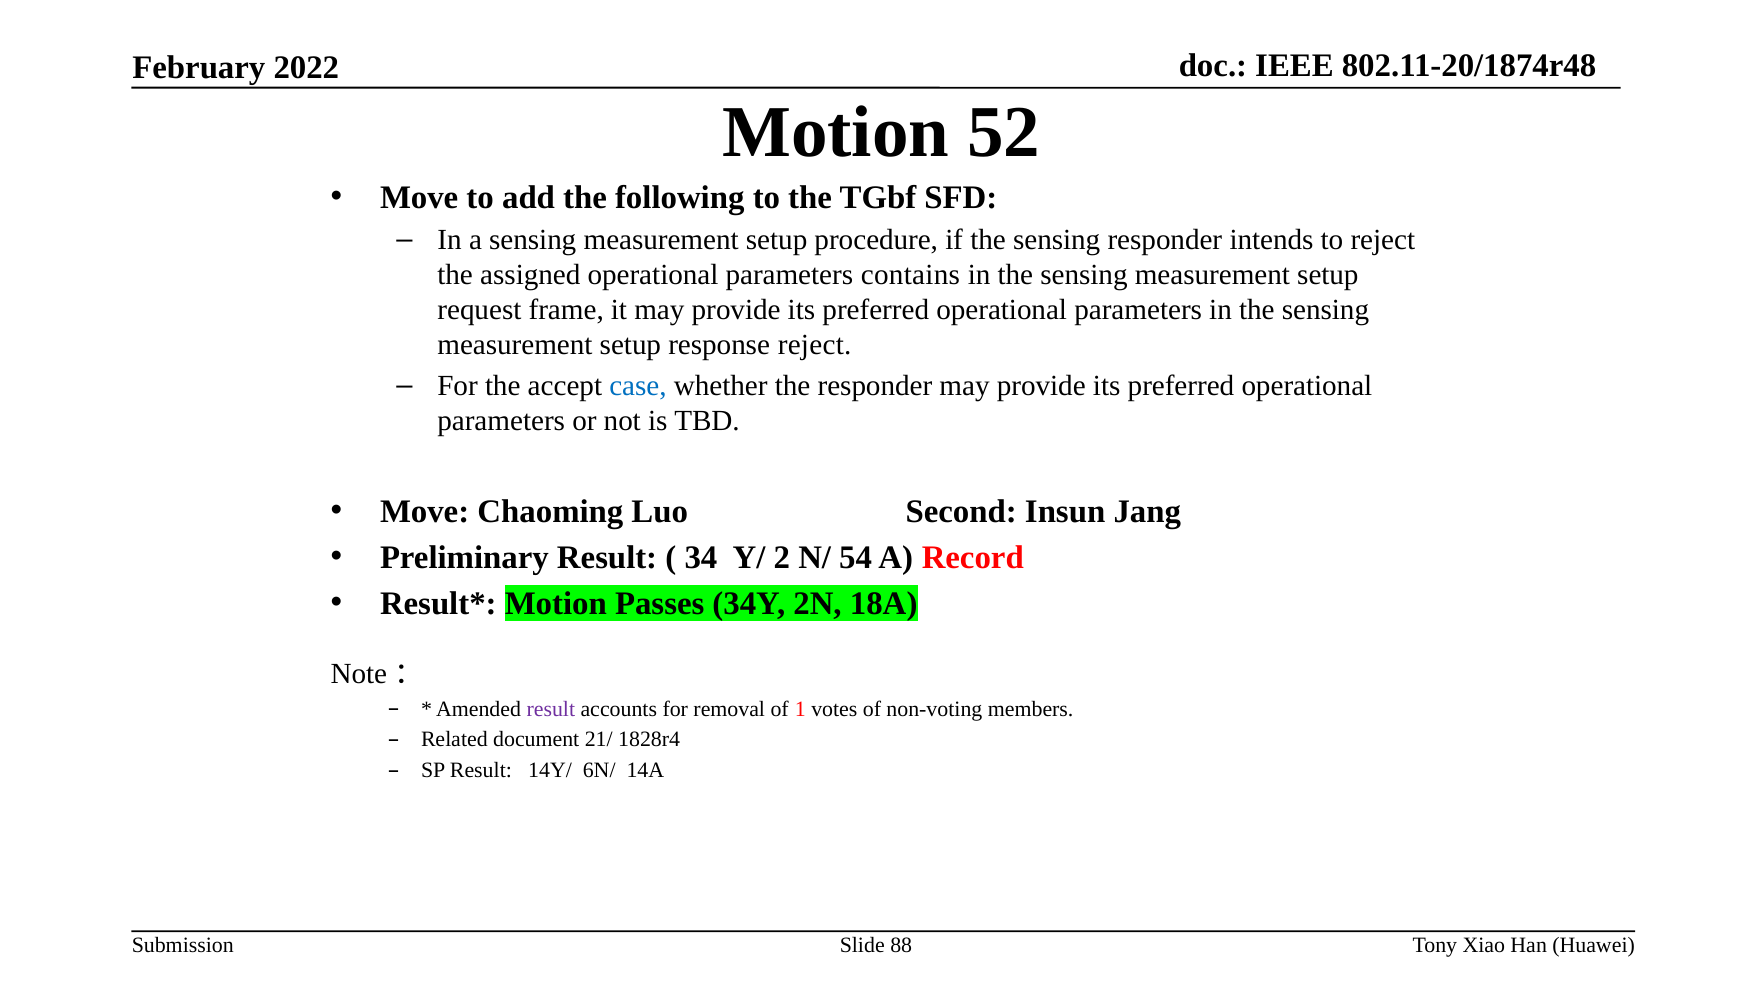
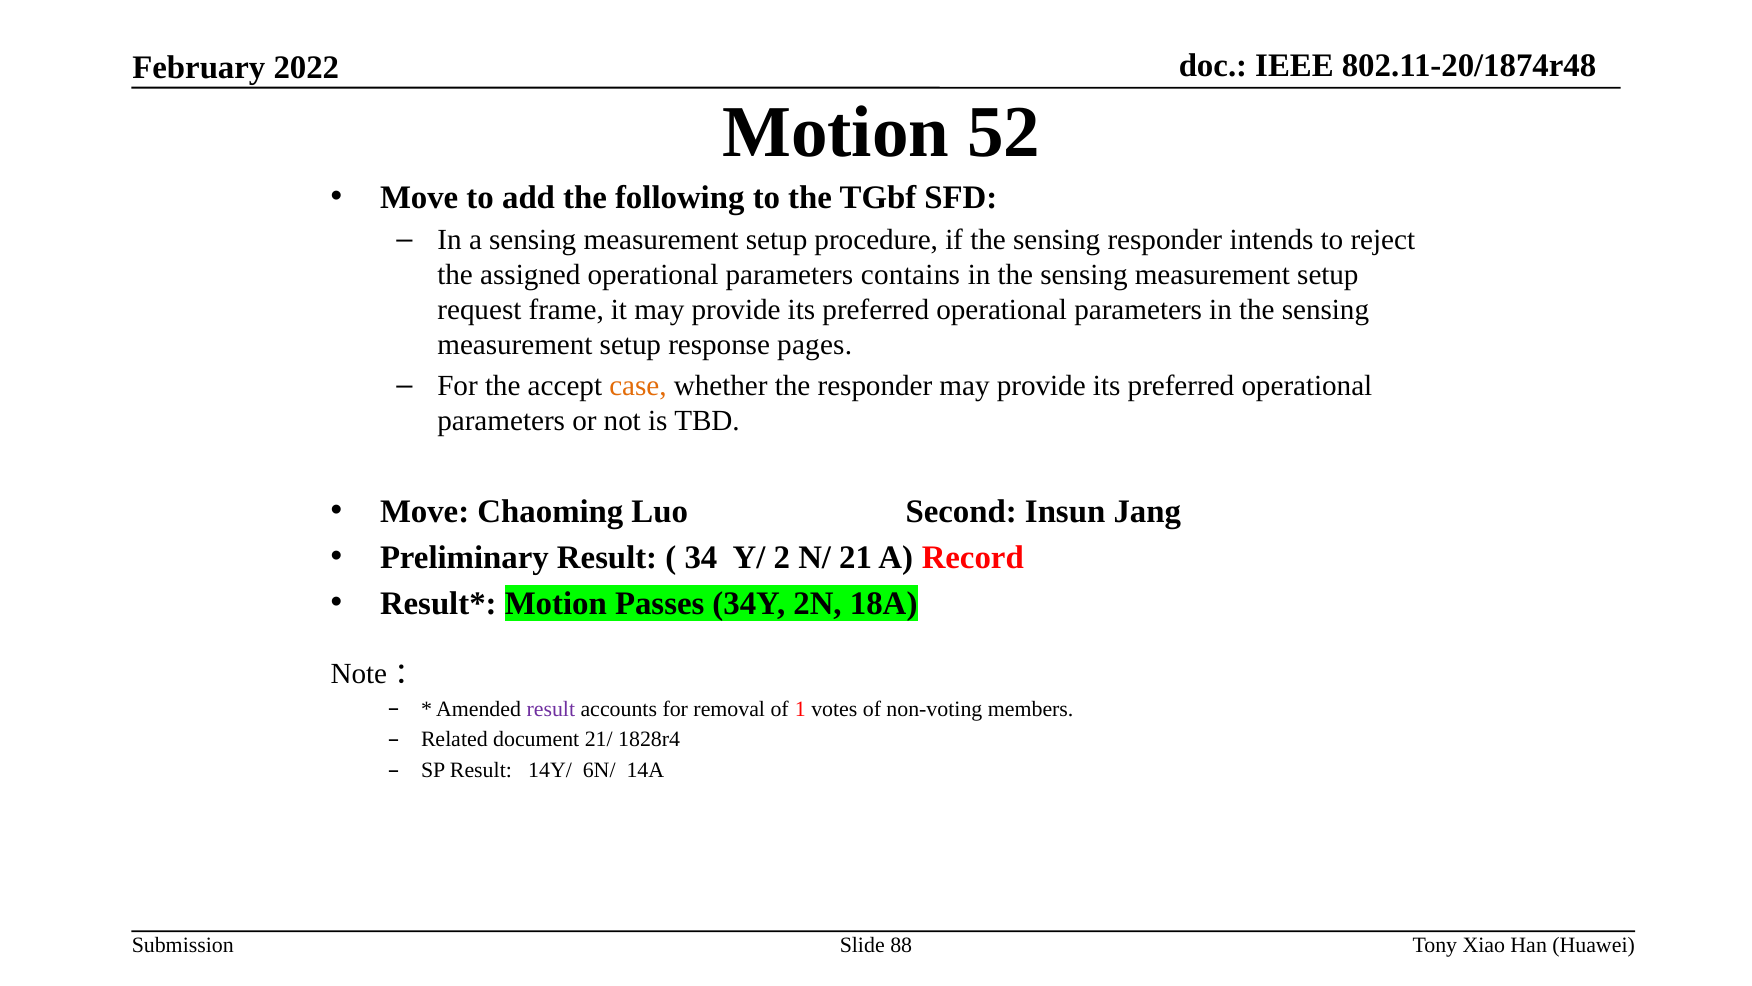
response reject: reject -> pages
case colour: blue -> orange
54: 54 -> 21
